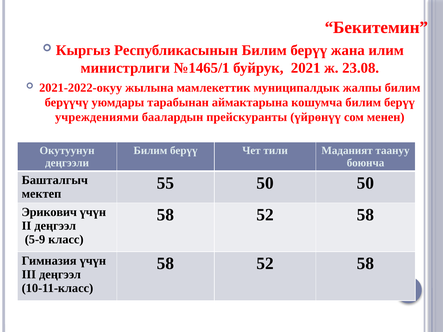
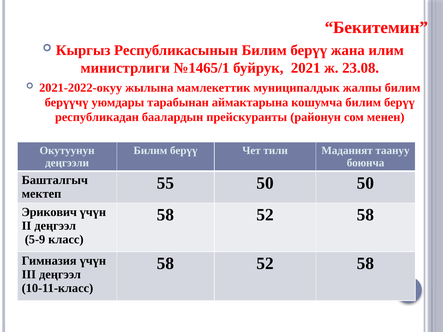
учреждениями: учреждениями -> республикадан
үйрөнүү: үйрөнүү -> районун
